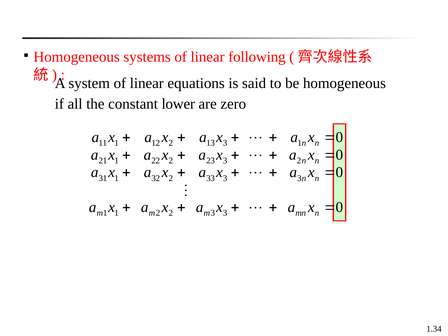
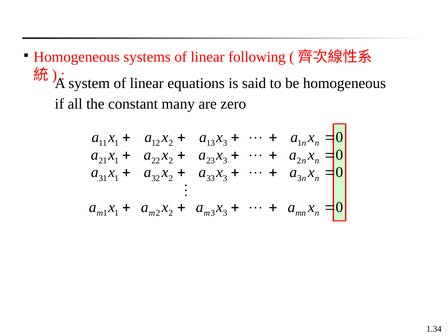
lower: lower -> many
